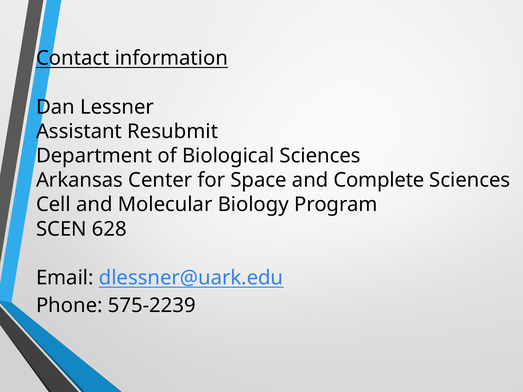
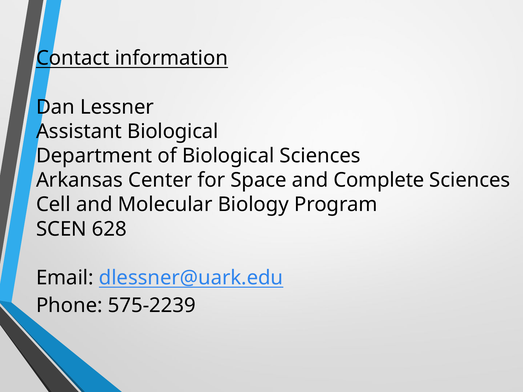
Assistant Resubmit: Resubmit -> Biological
